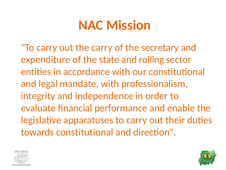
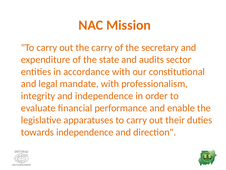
rolling: rolling -> audits
towards constitutional: constitutional -> independence
